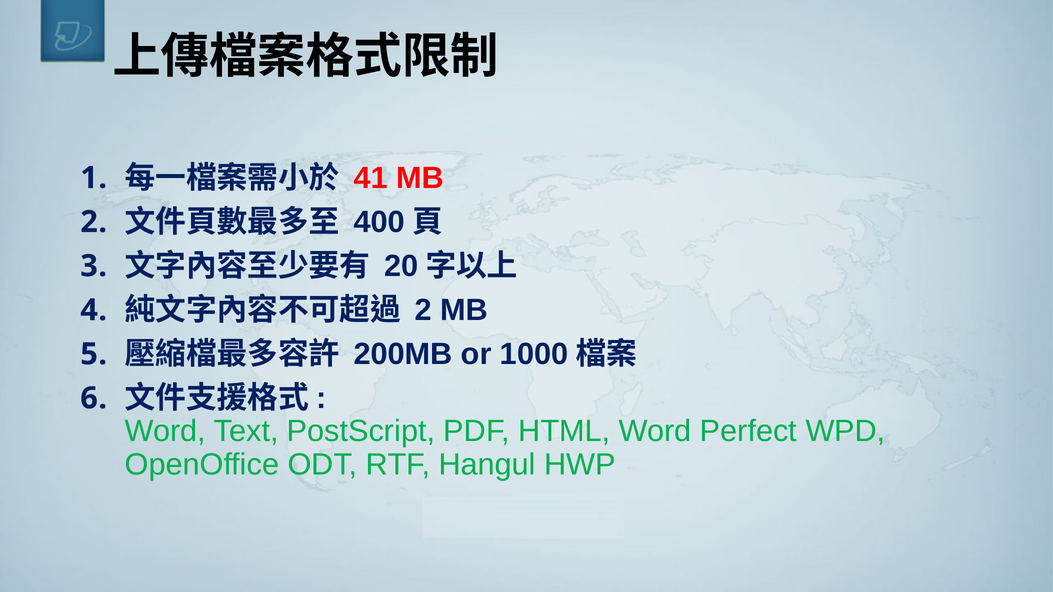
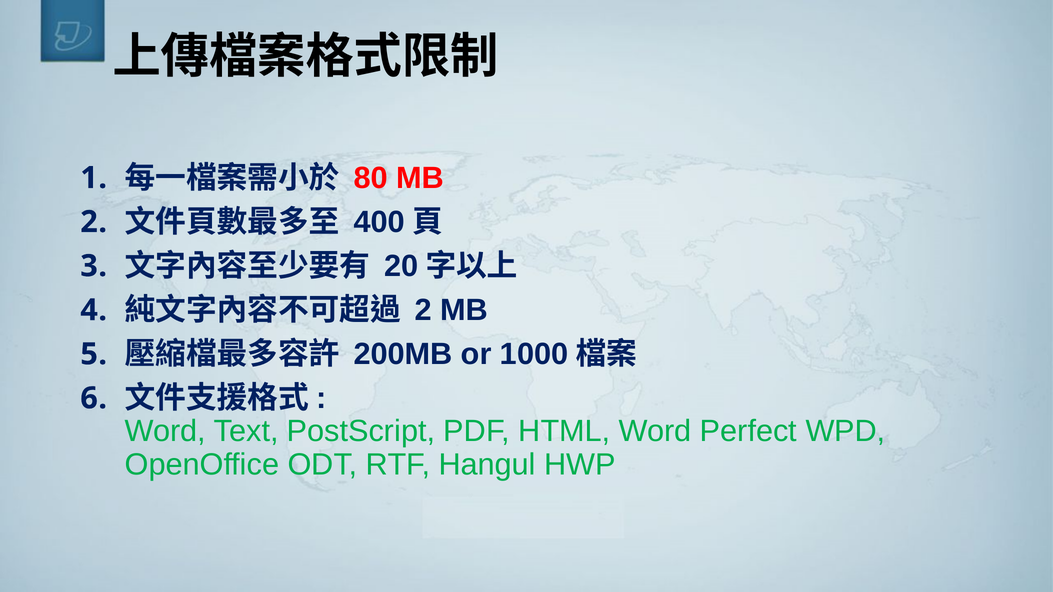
41: 41 -> 80
